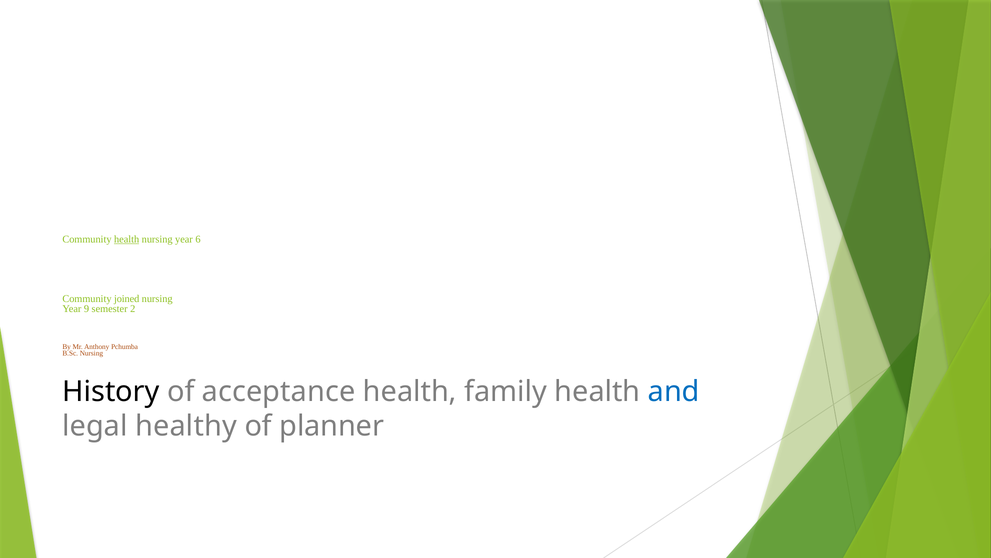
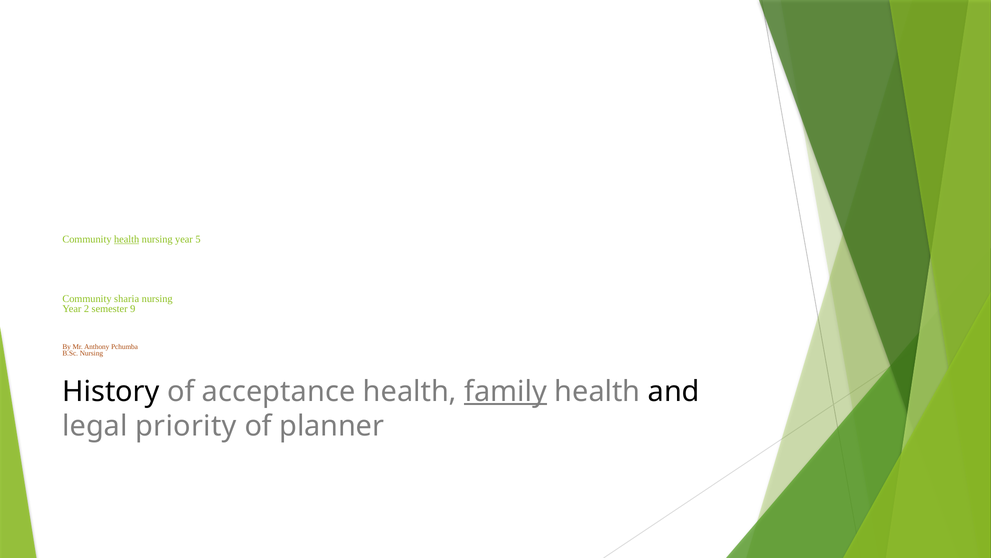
6: 6 -> 5
joined: joined -> sharia
9: 9 -> 2
2: 2 -> 9
family underline: none -> present
and colour: blue -> black
healthy: healthy -> priority
